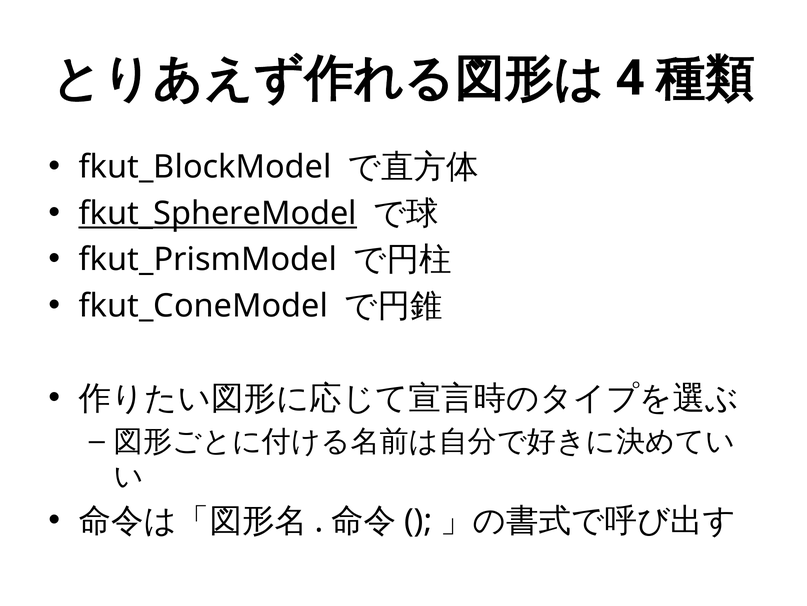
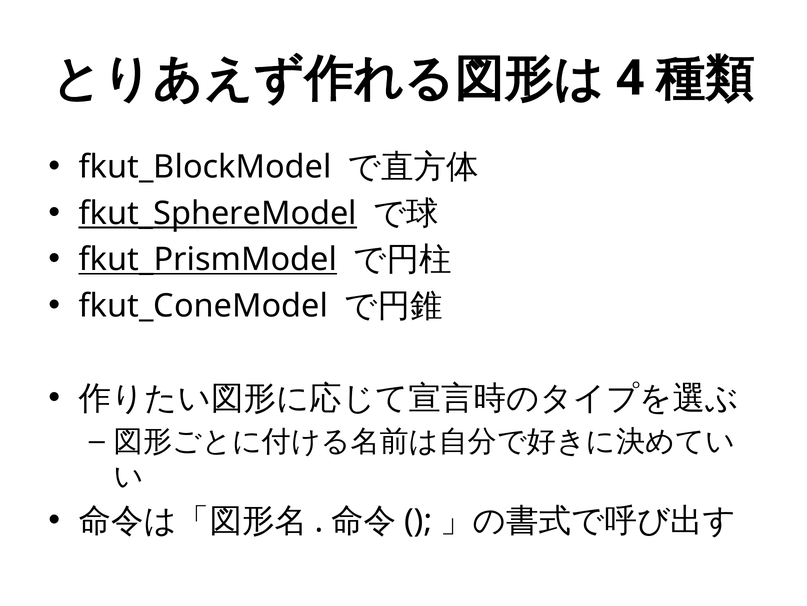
fkut_PrismModel underline: none -> present
